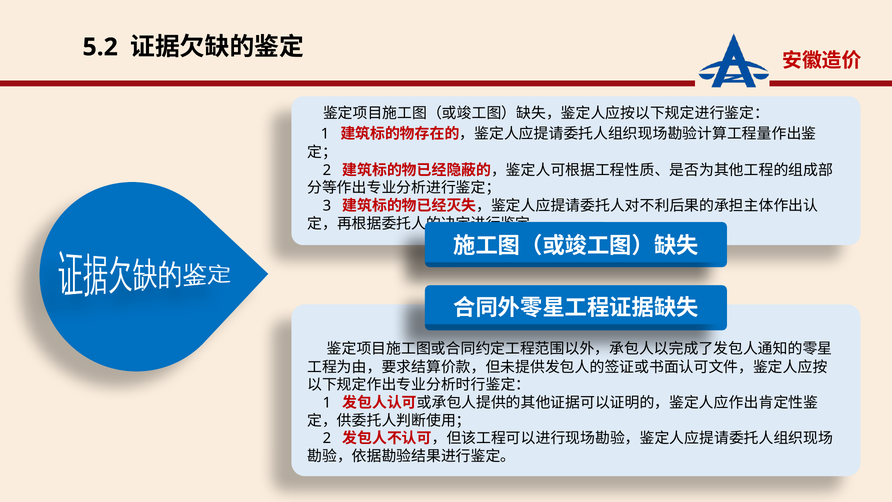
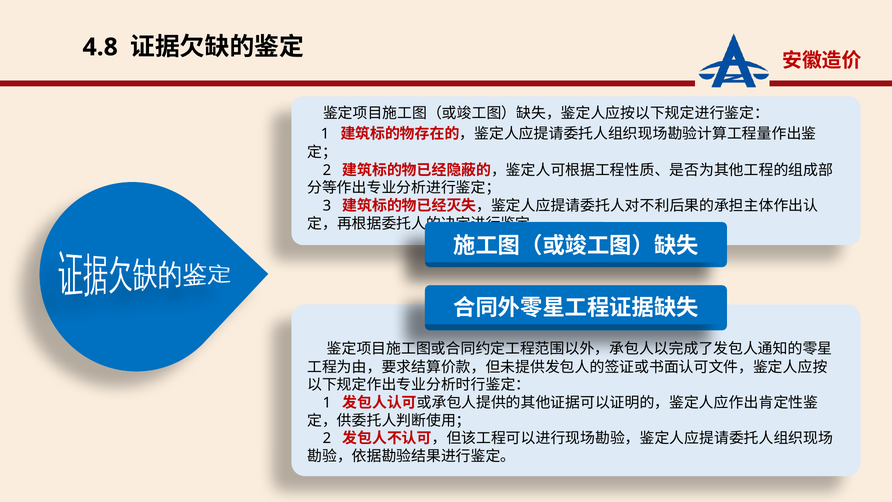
5.2: 5.2 -> 4.8
